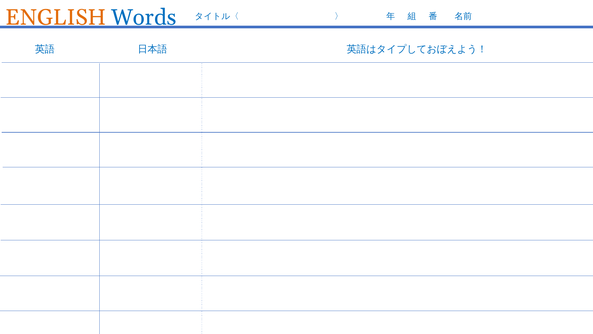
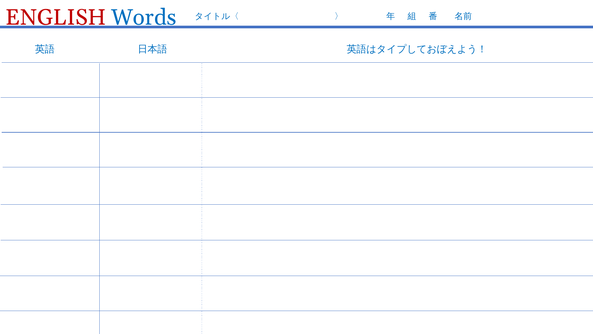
ENGLISH colour: orange -> red
